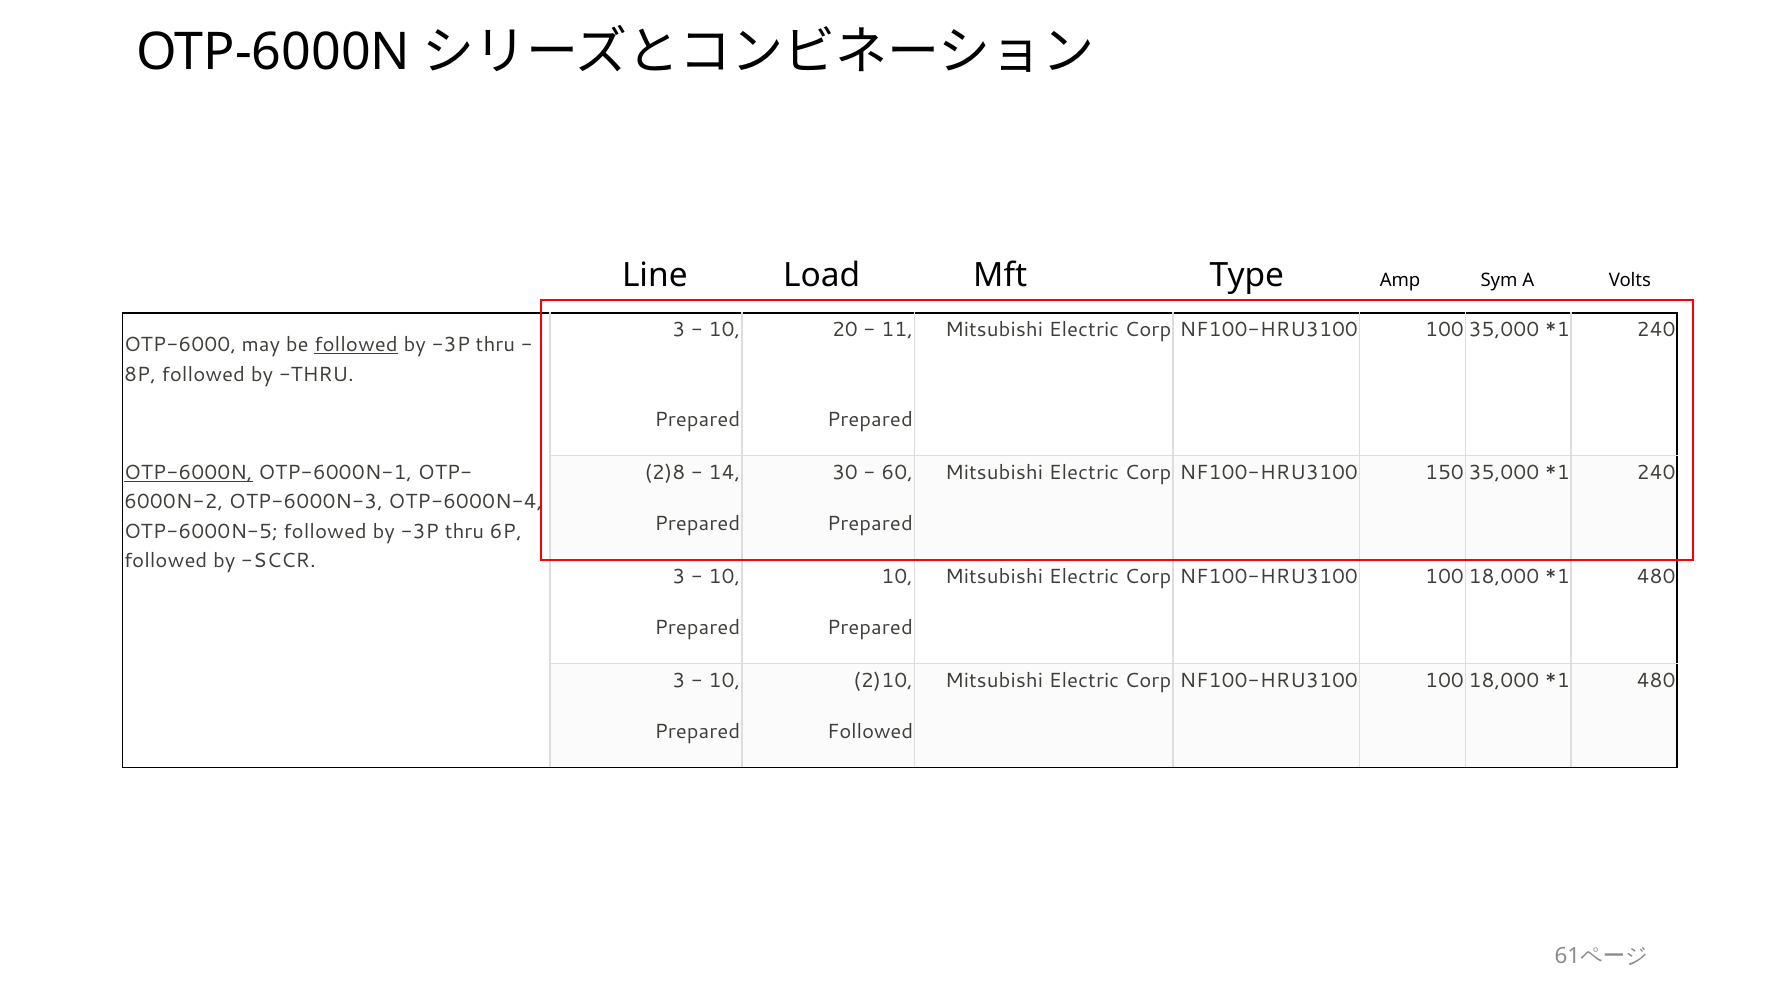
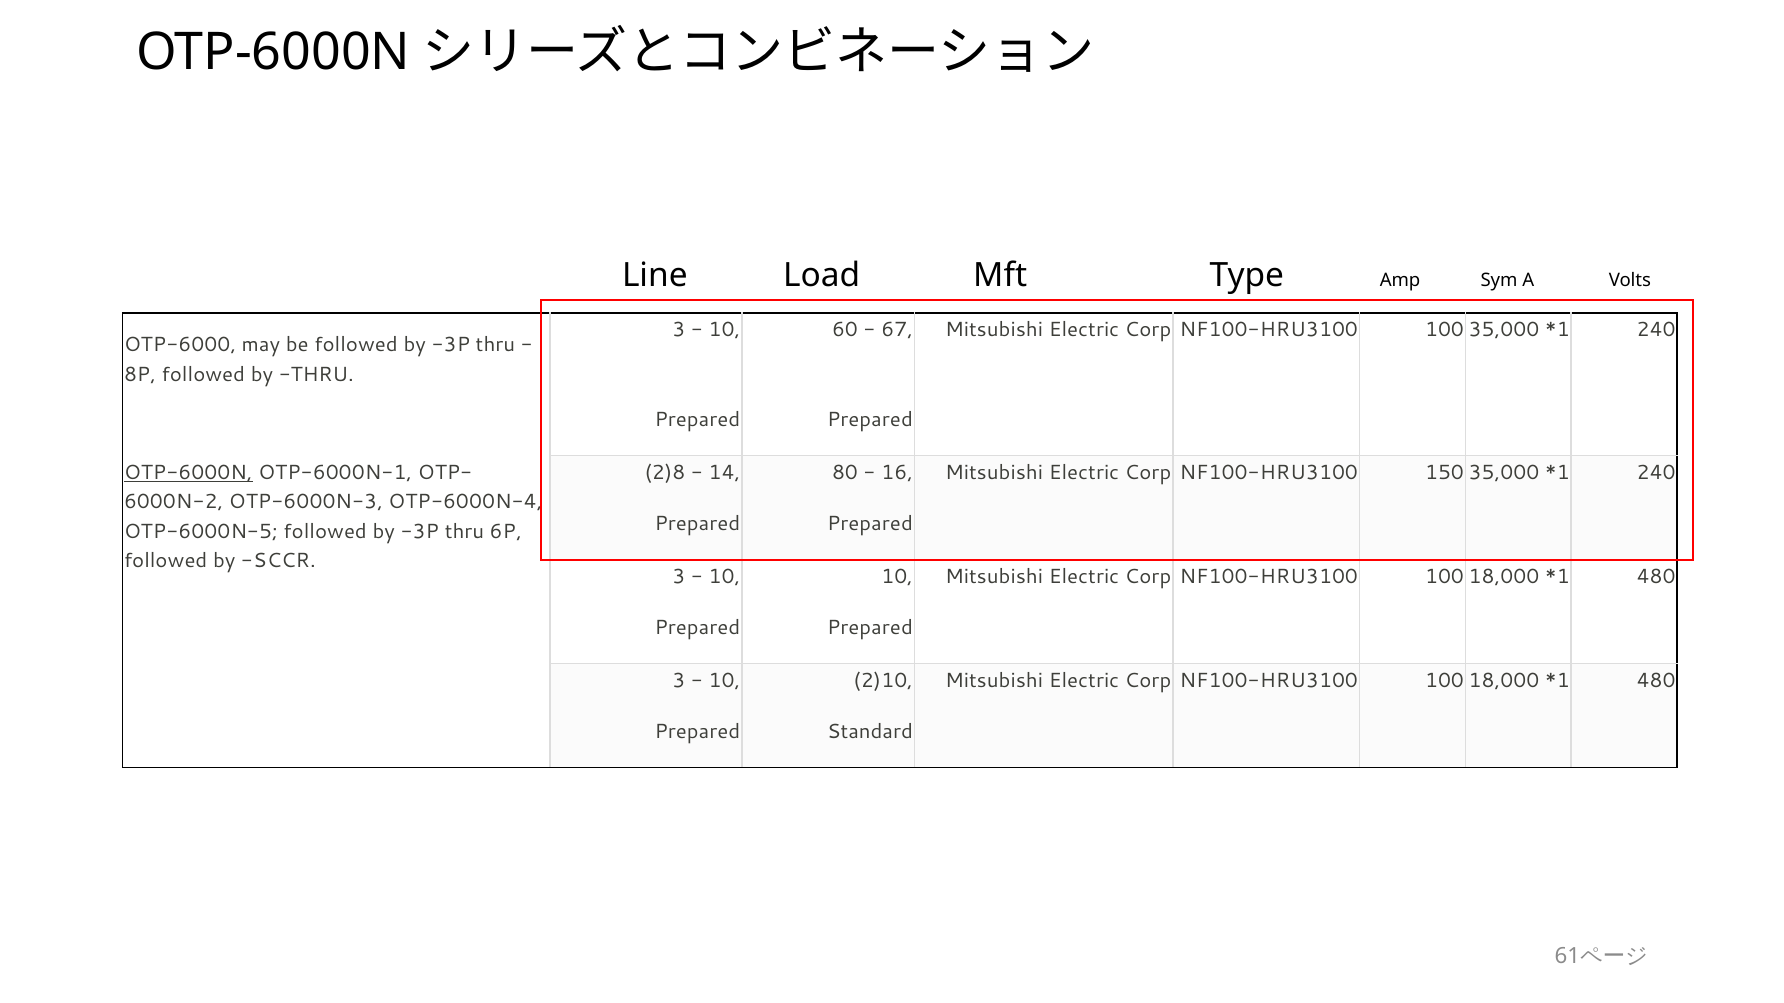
20: 20 -> 60
11: 11 -> 67
followed at (356, 345) underline: present -> none
30: 30 -> 80
60: 60 -> 16
Prepared Followed: Followed -> Standard
